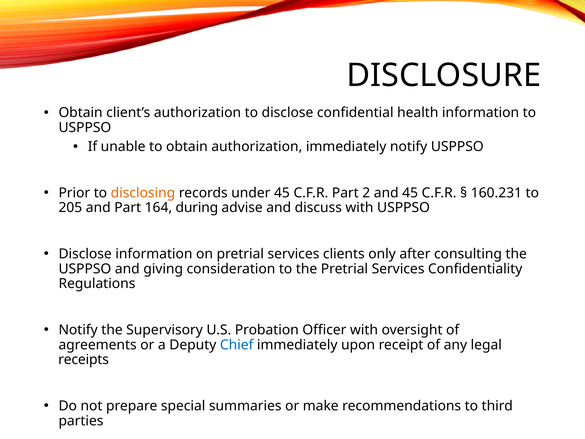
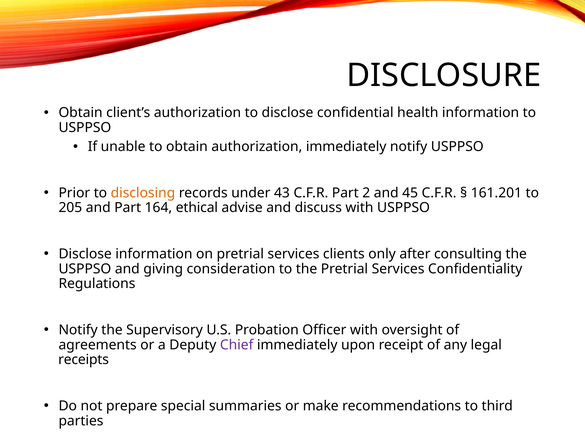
under 45: 45 -> 43
160.231: 160.231 -> 161.201
during: during -> ethical
Chief colour: blue -> purple
